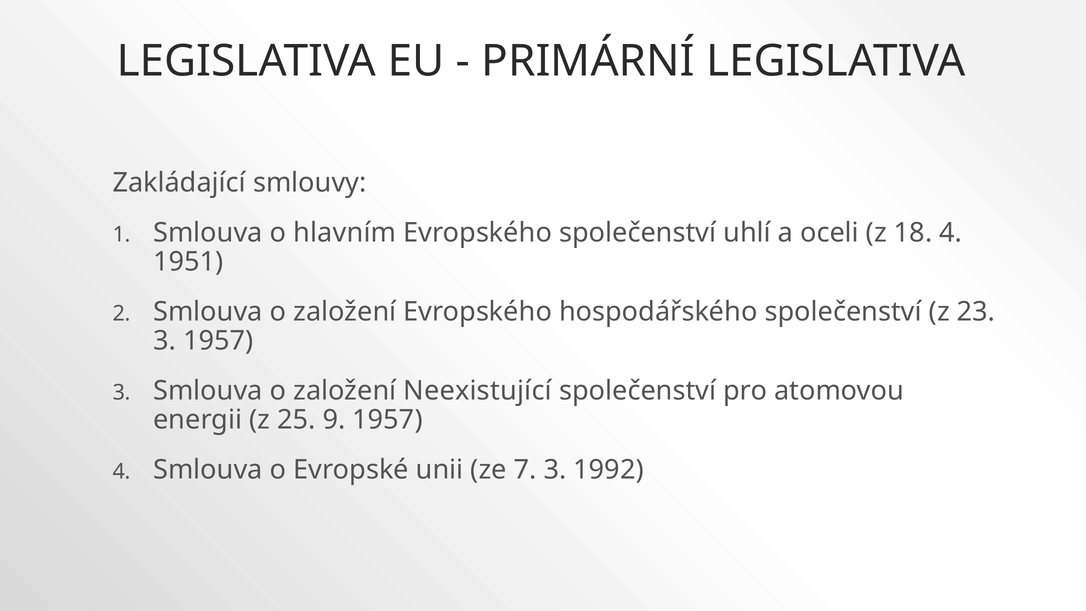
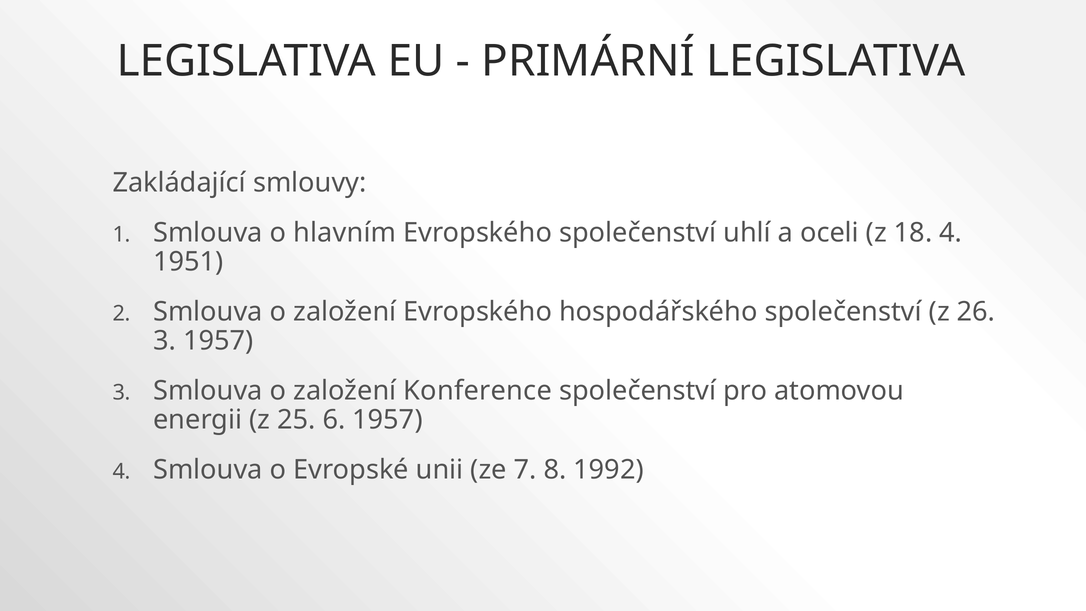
23: 23 -> 26
Neexistující: Neexistující -> Konference
9: 9 -> 6
7 3: 3 -> 8
